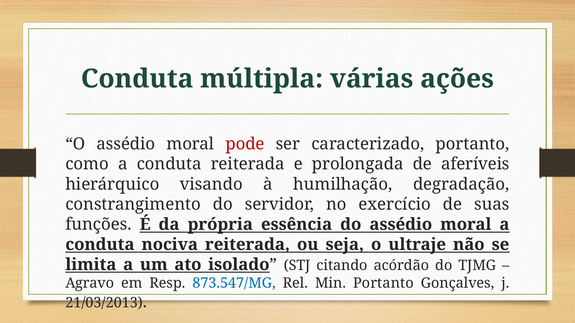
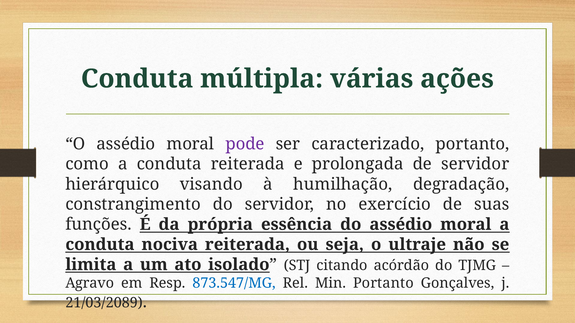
pode colour: red -> purple
de aferíveis: aferíveis -> servidor
21/03/2013: 21/03/2013 -> 21/03/2089
